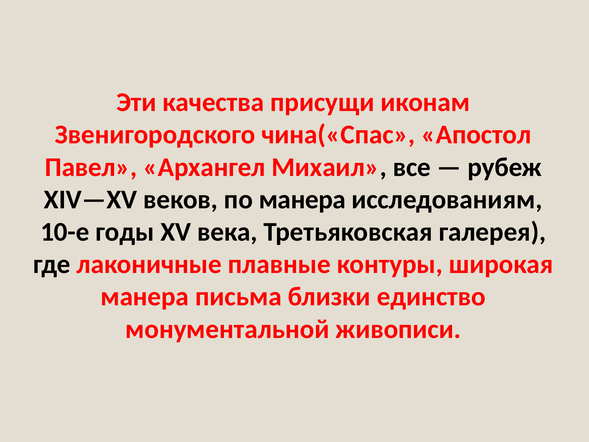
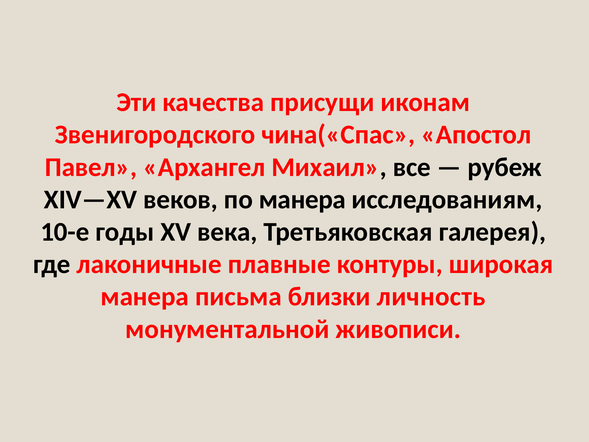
единство: единство -> личность
